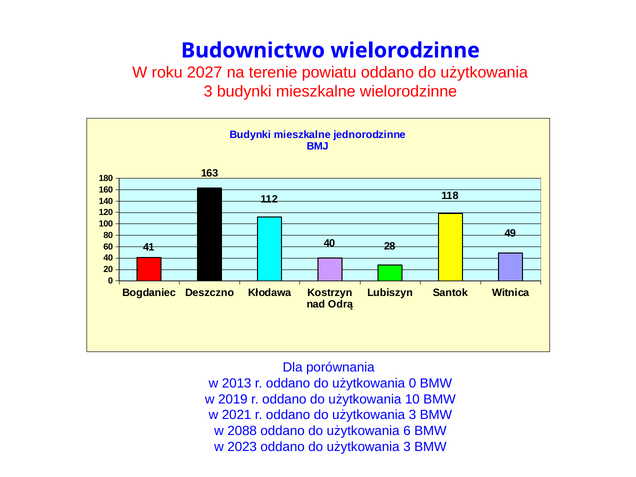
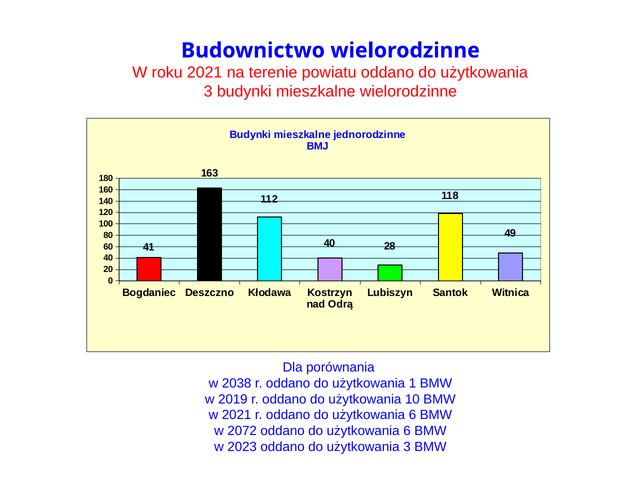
roku 2027: 2027 -> 2021
2013: 2013 -> 2038
użytkowania 0: 0 -> 1
3 at (412, 415): 3 -> 6
2088: 2088 -> 2072
